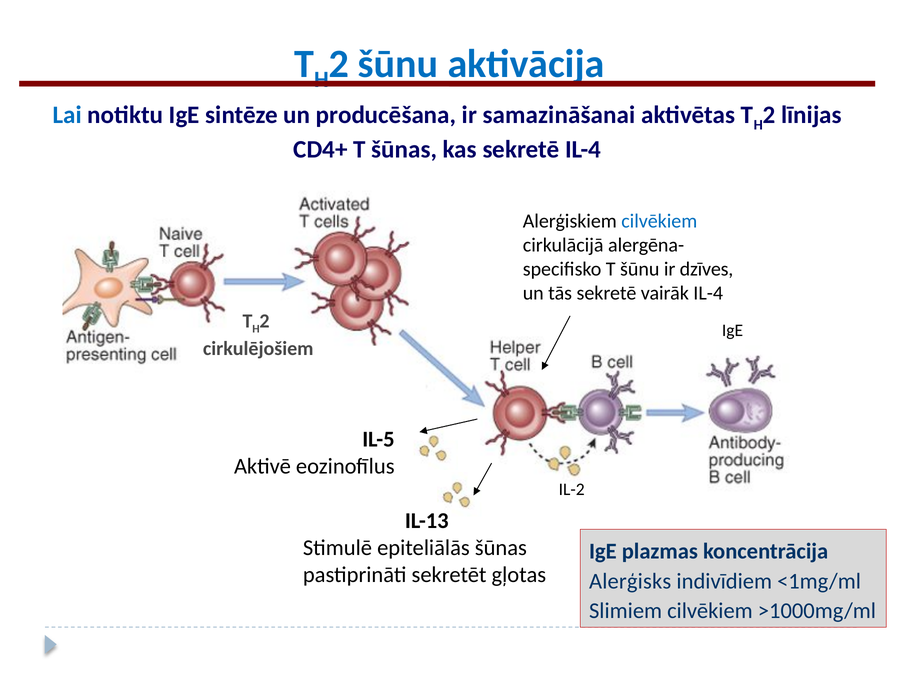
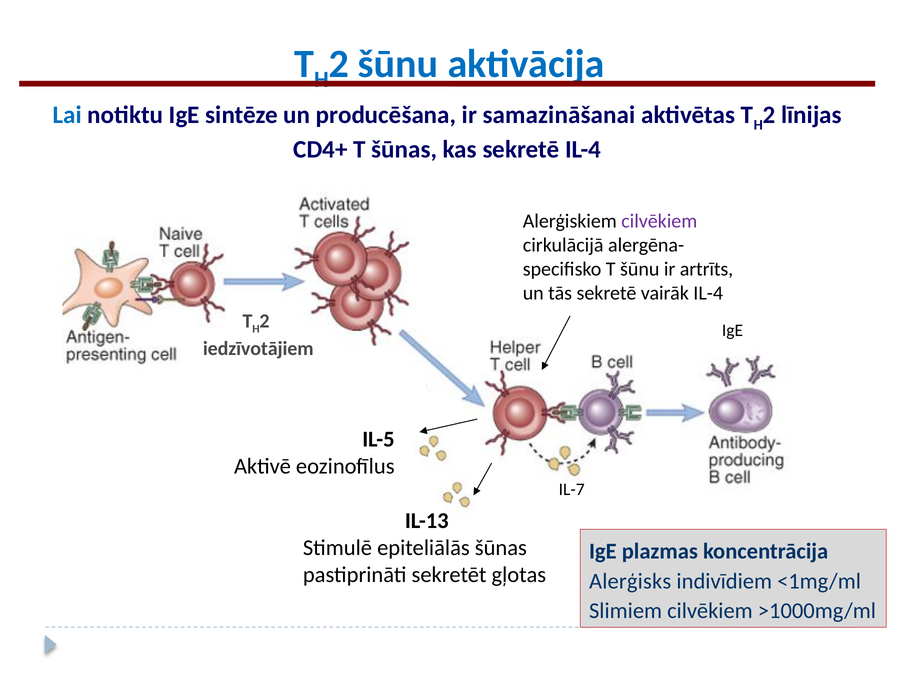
cilvēkiem at (659, 221) colour: blue -> purple
dzīves: dzīves -> artrīts
cirkulējošiem: cirkulējošiem -> iedzīvotājiem
IL-2: IL-2 -> IL-7
